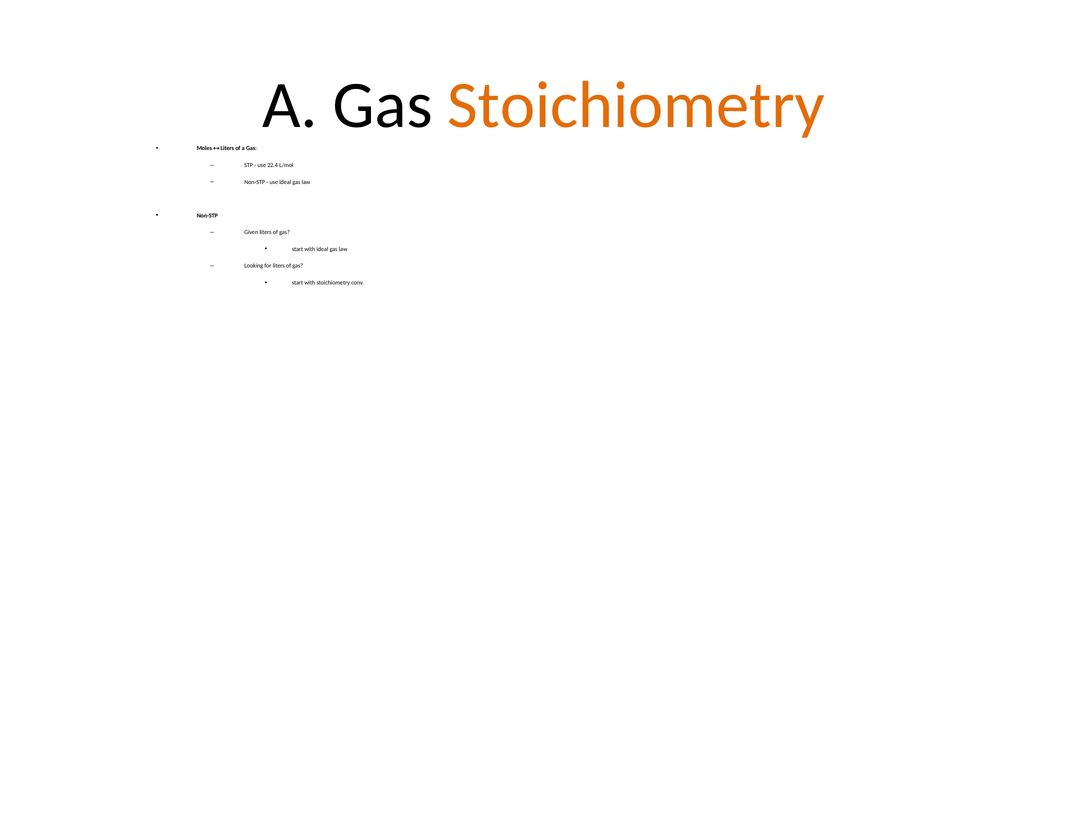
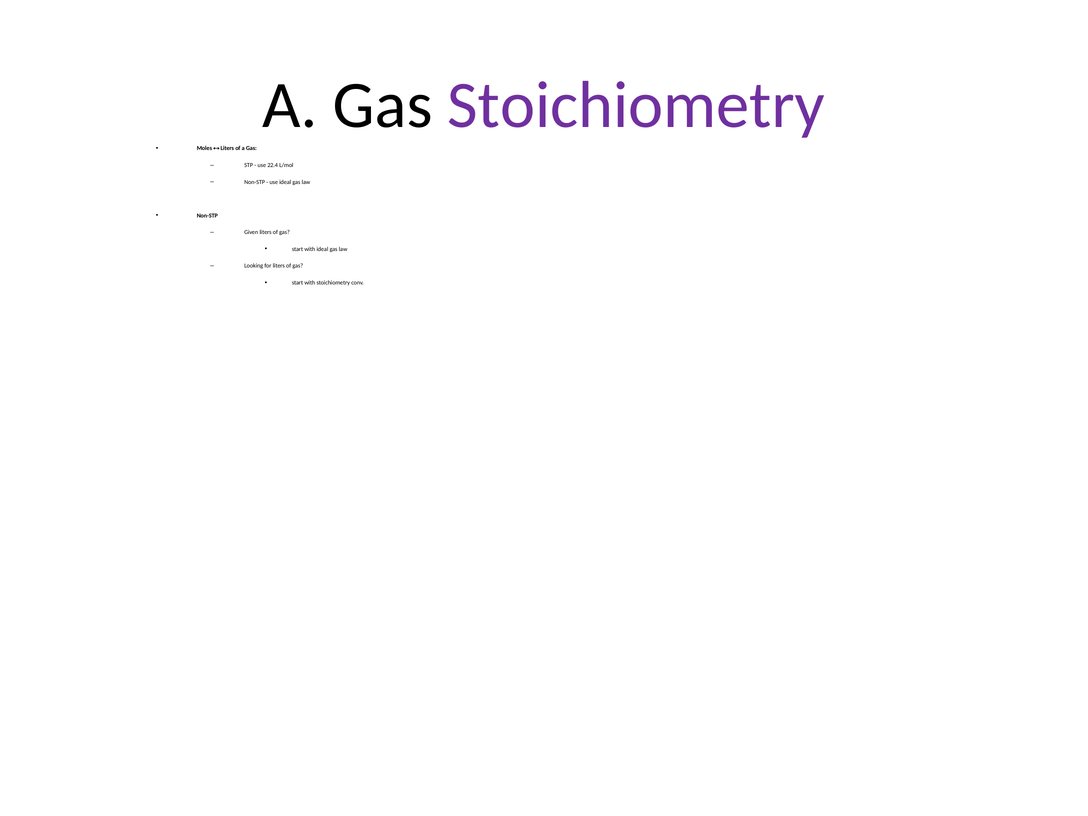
Stoichiometry at (636, 105) colour: orange -> purple
